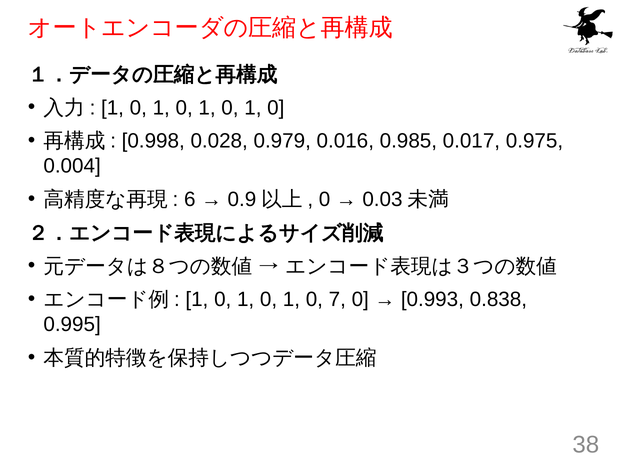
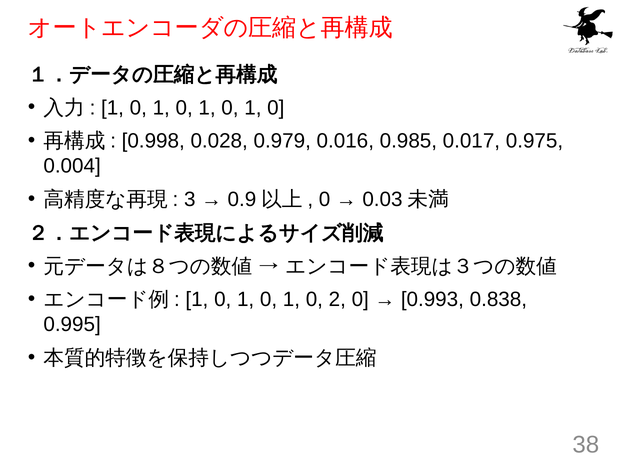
6: 6 -> 3
7: 7 -> 2
